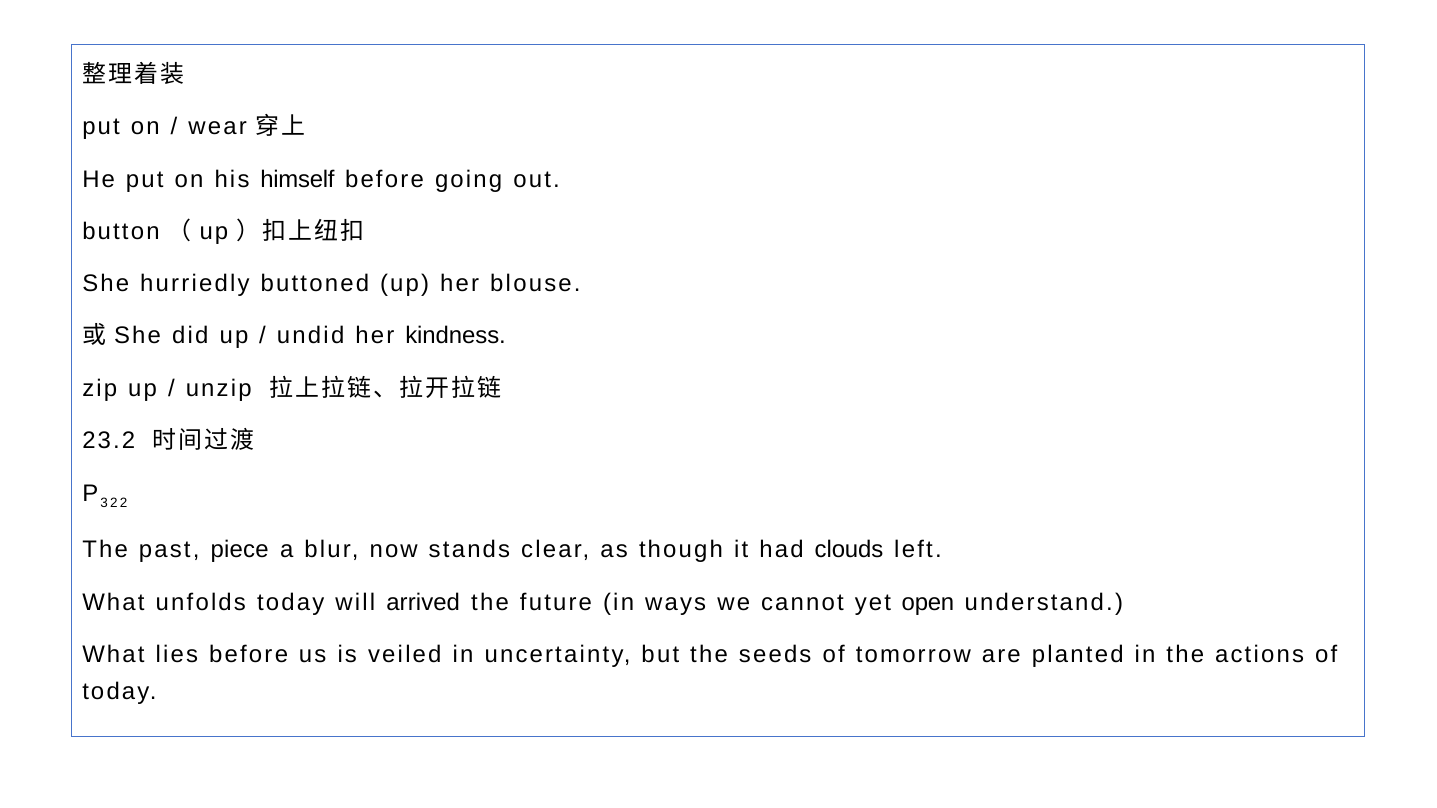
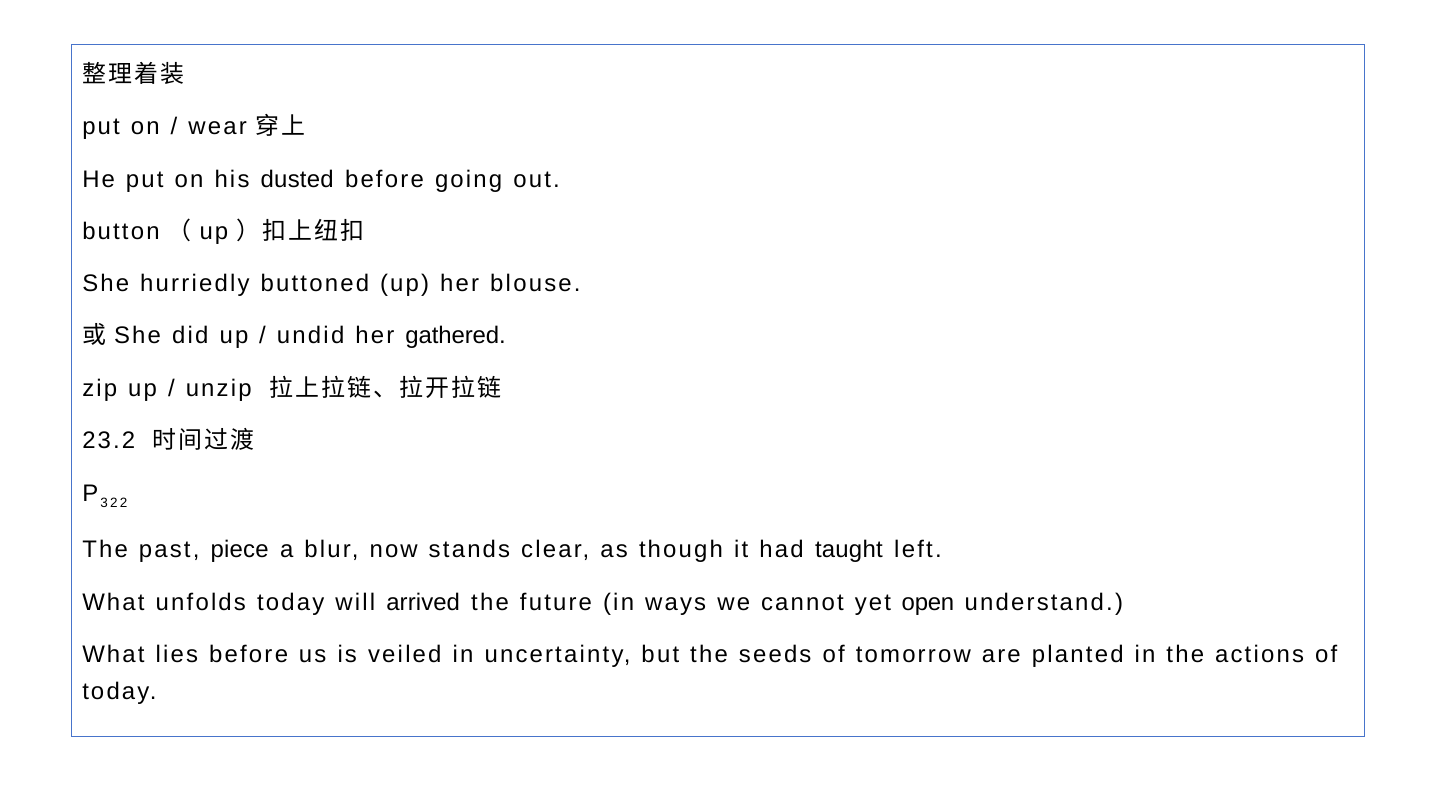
himself: himself -> dusted
kindness: kindness -> gathered
clouds: clouds -> taught
